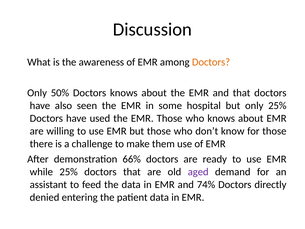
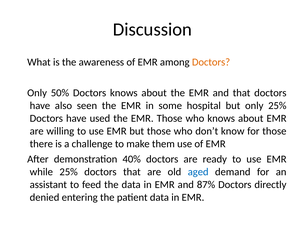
66%: 66% -> 40%
aged colour: purple -> blue
74%: 74% -> 87%
